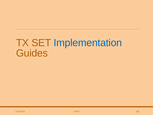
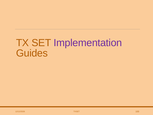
Implementation colour: blue -> purple
